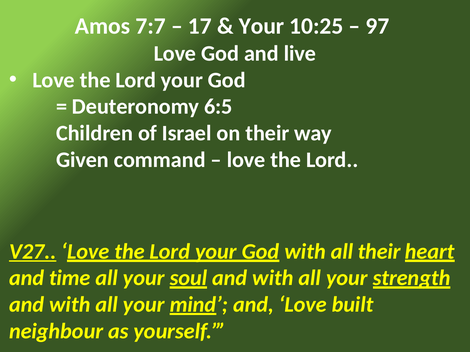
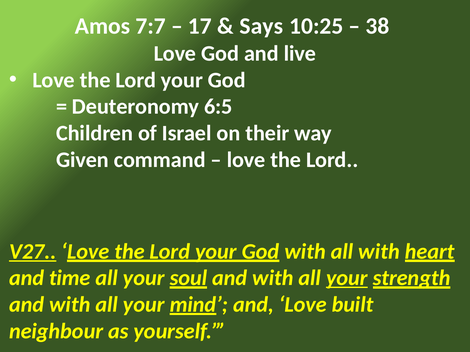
Your at (262, 26): Your -> Says
97: 97 -> 38
all their: their -> with
your at (347, 278) underline: none -> present
